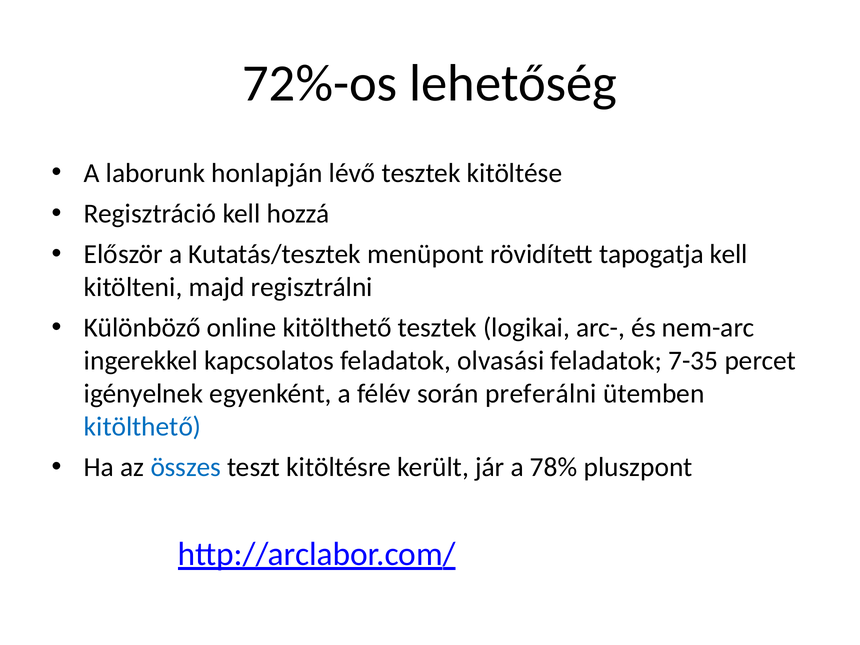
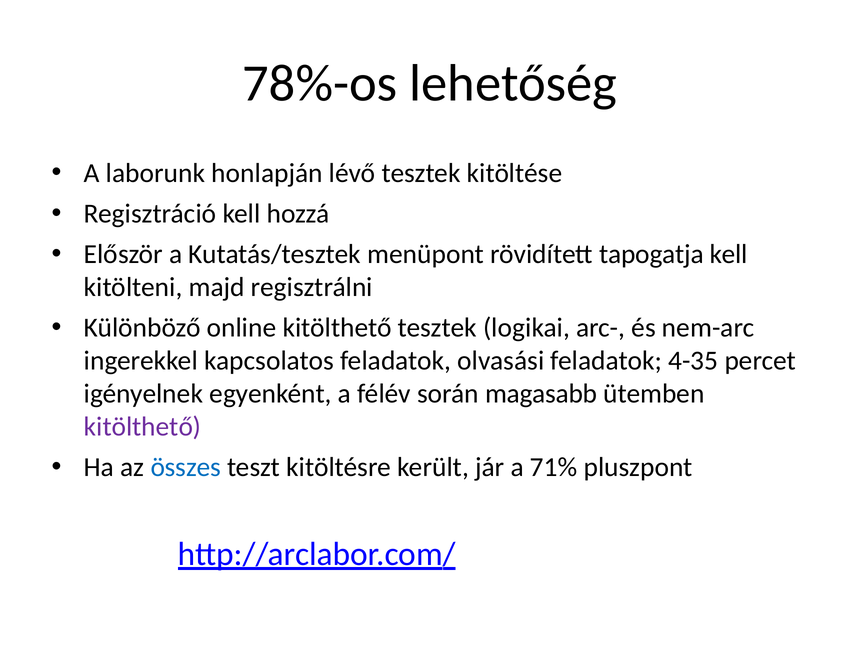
72%-os: 72%-os -> 78%-os
7-35: 7-35 -> 4-35
preferálni: preferálni -> magasabb
kitölthető at (143, 427) colour: blue -> purple
78%: 78% -> 71%
